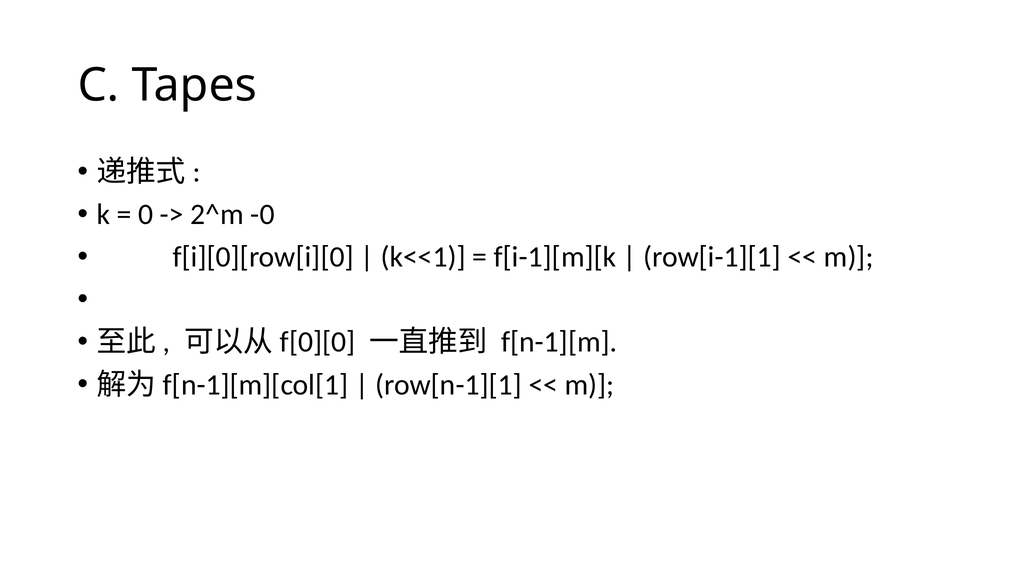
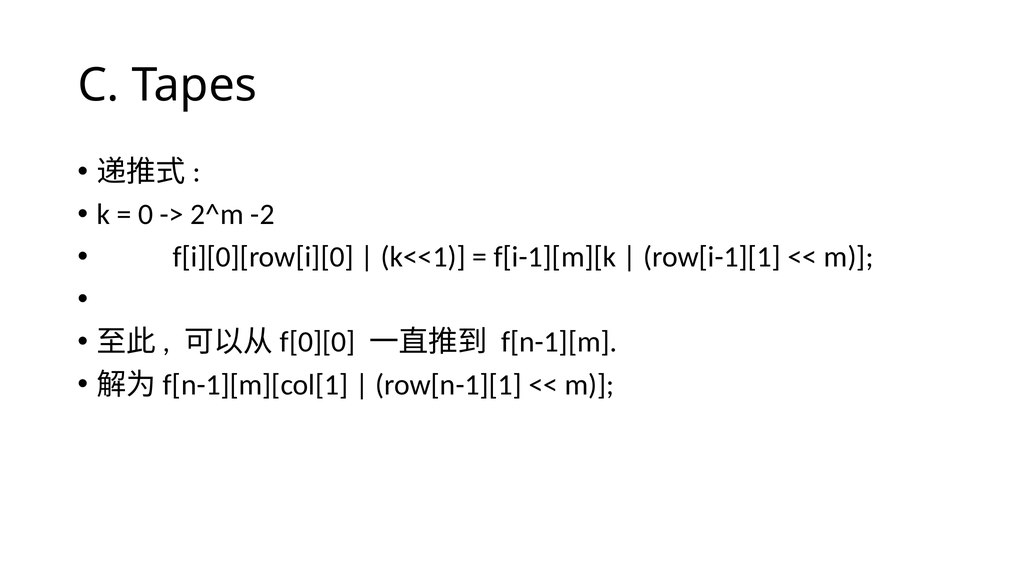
-0: -0 -> -2
